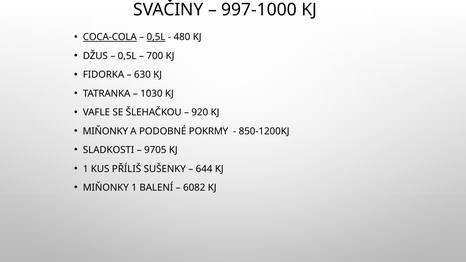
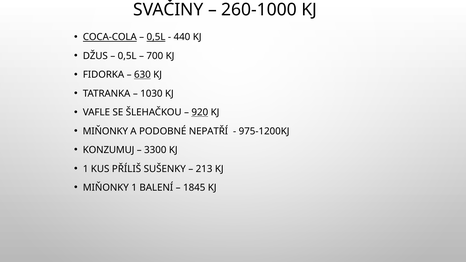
997-1000: 997-1000 -> 260-1000
480: 480 -> 440
630 underline: none -> present
920 underline: none -> present
POKRMY: POKRMY -> NEPATŘÍ
850-1200KJ: 850-1200KJ -> 975-1200KJ
SLADKOSTI: SLADKOSTI -> KONZUMUJ
9705: 9705 -> 3300
644: 644 -> 213
6082: 6082 -> 1845
